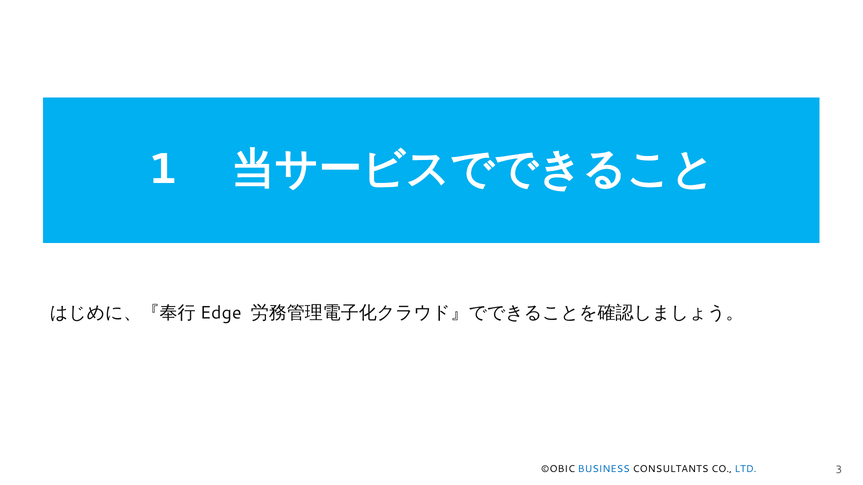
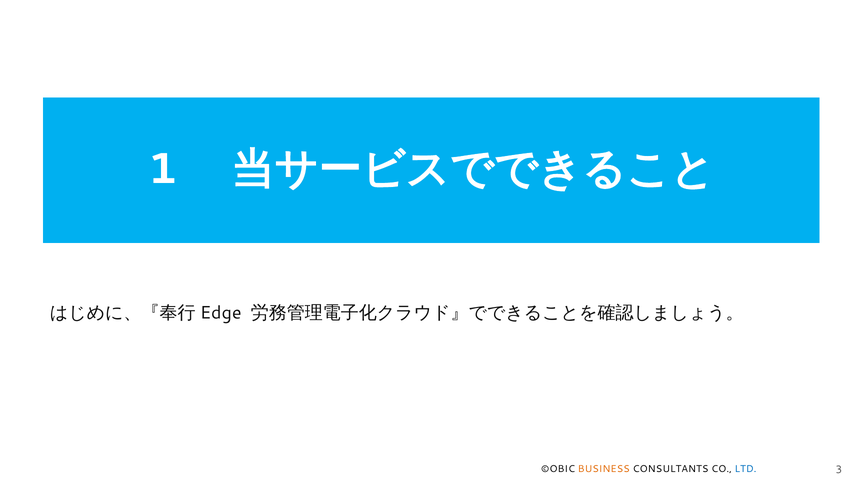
BUSINESS colour: blue -> orange
